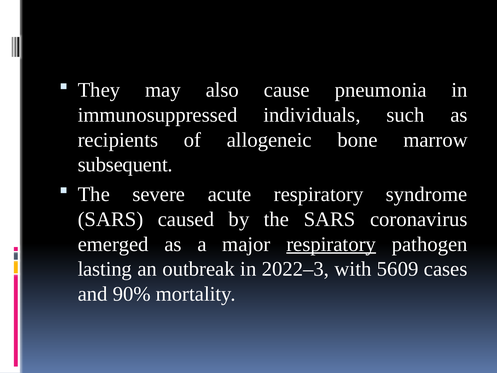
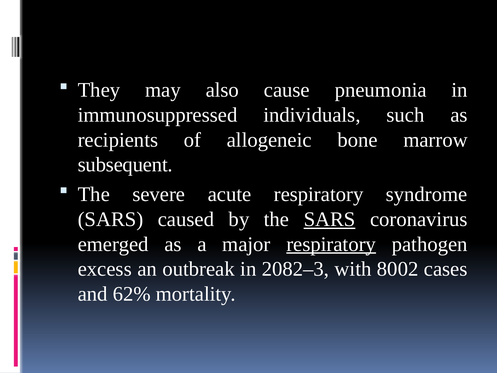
SARS at (330, 219) underline: none -> present
lasting: lasting -> excess
2022–3: 2022–3 -> 2082–3
5609: 5609 -> 8002
90%: 90% -> 62%
